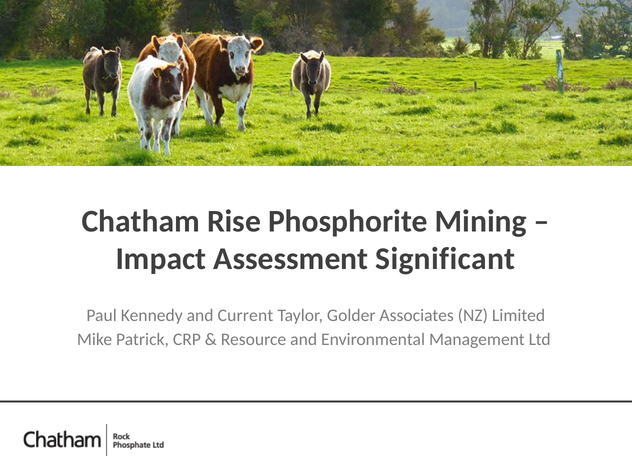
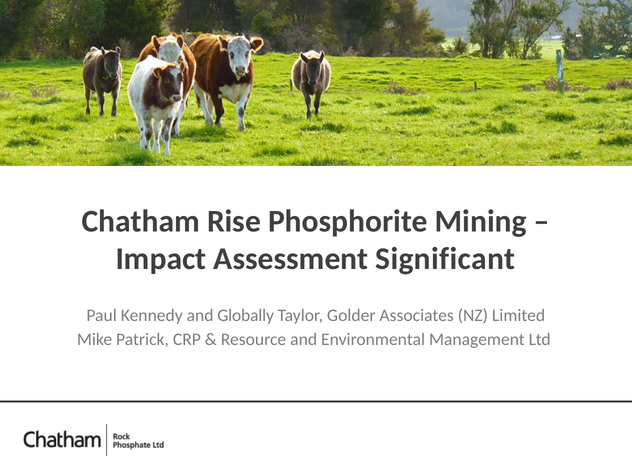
Current: Current -> Globally
